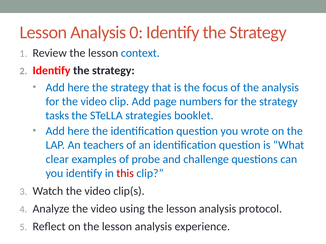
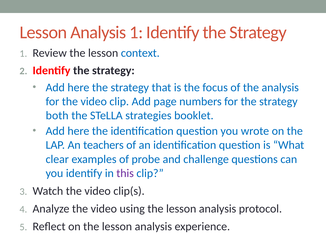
Analysis 0: 0 -> 1
tasks: tasks -> both
this colour: red -> purple
